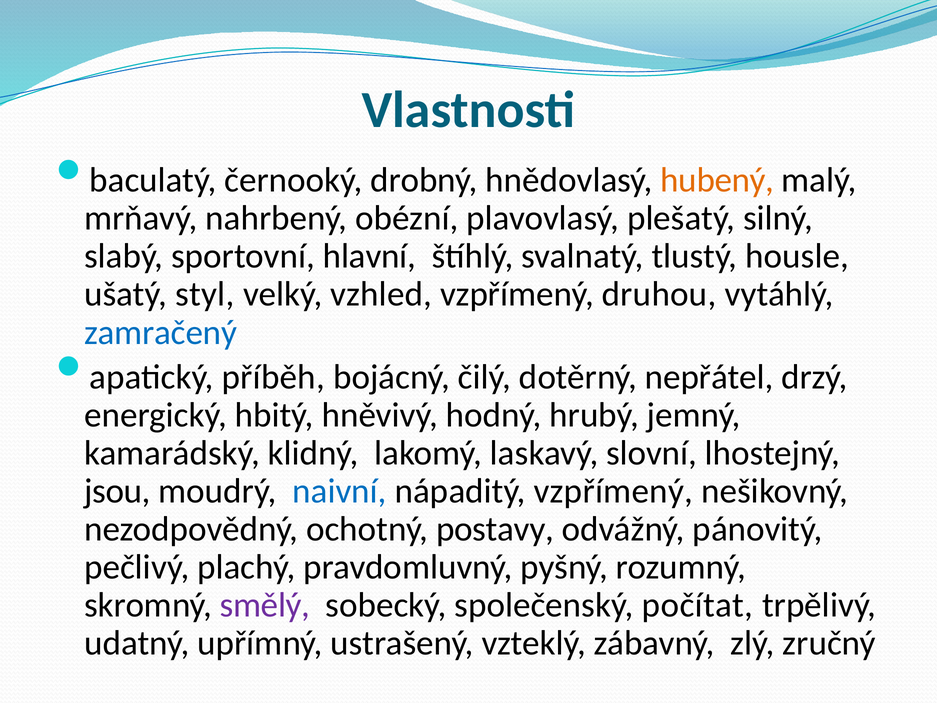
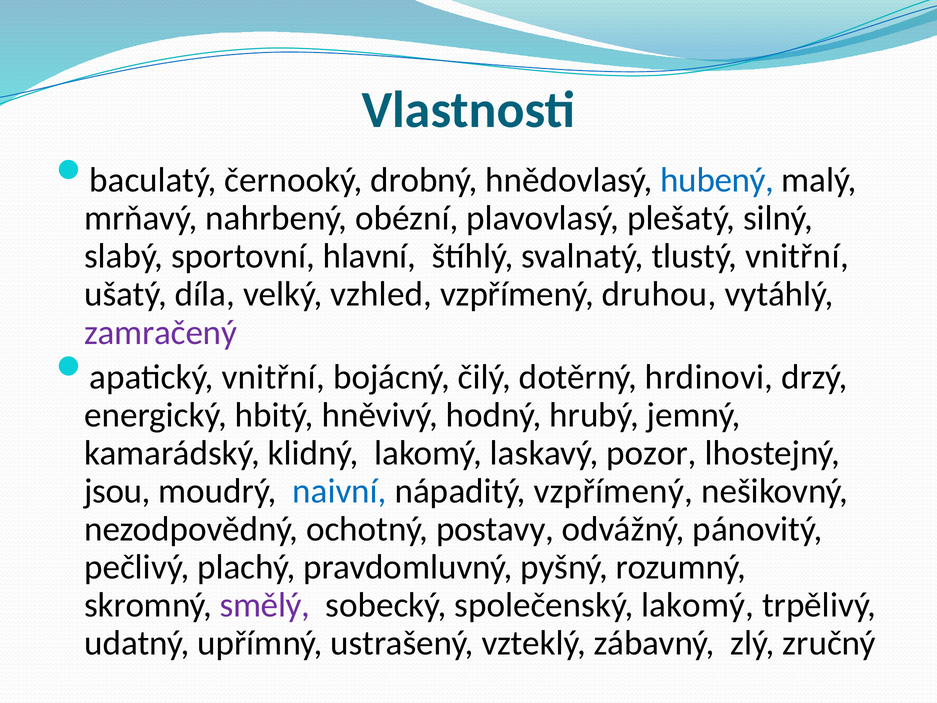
hubený colour: orange -> blue
tlustý housle: housle -> vnitřní
styl: styl -> díla
zamračený colour: blue -> purple
apatický příběh: příběh -> vnitřní
nepřátel: nepřátel -> hrdinovi
slovní: slovní -> pozor
společenský počítat: počítat -> lakomý
